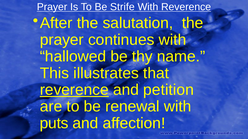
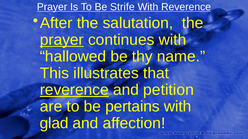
prayer at (62, 40) underline: none -> present
renewal: renewal -> pertains
puts: puts -> glad
